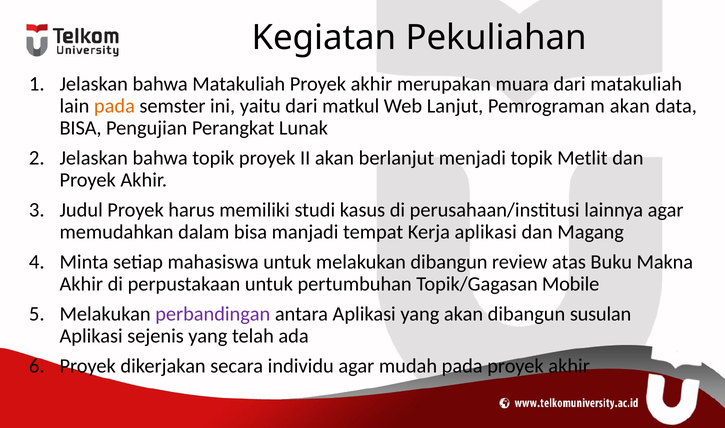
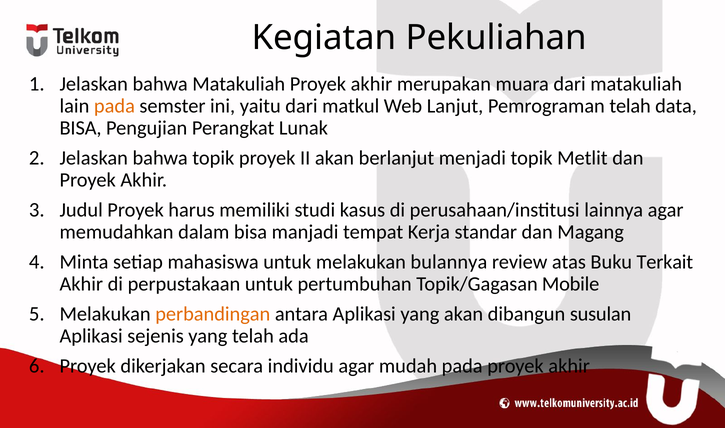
Pemrograman akan: akan -> telah
Kerja aplikasi: aplikasi -> standar
melakukan dibangun: dibangun -> bulannya
Makna: Makna -> Terkait
perbandingan colour: purple -> orange
